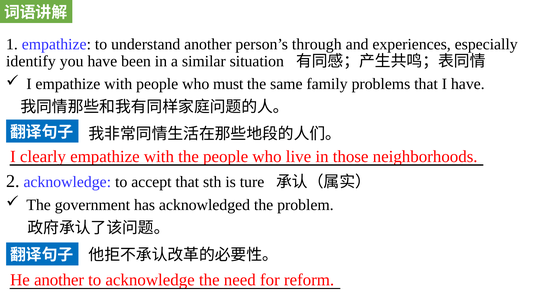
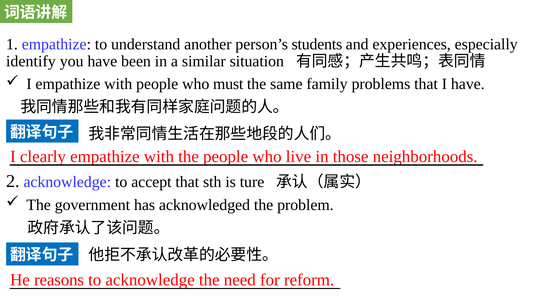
through: through -> students
He another: another -> reasons
